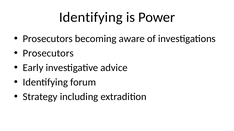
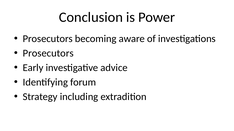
Identifying at (91, 17): Identifying -> Conclusion
